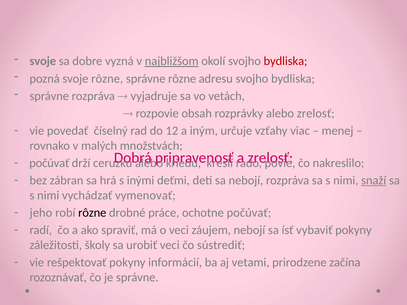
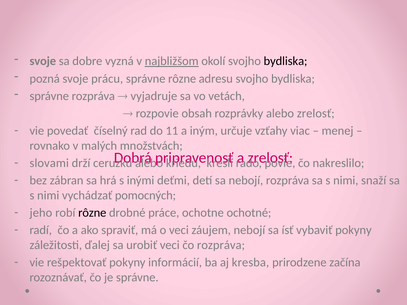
bydliska at (286, 61) colour: red -> black
svoje rôzne: rôzne -> prácu
12: 12 -> 11
počúvať at (49, 163): počúvať -> slovami
snaží underline: present -> none
vymenovať: vymenovať -> pomocných
ochotne počúvať: počúvať -> ochotné
školy: školy -> ďalej
čo sústrediť: sústrediť -> rozpráva
vetami: vetami -> kresba
